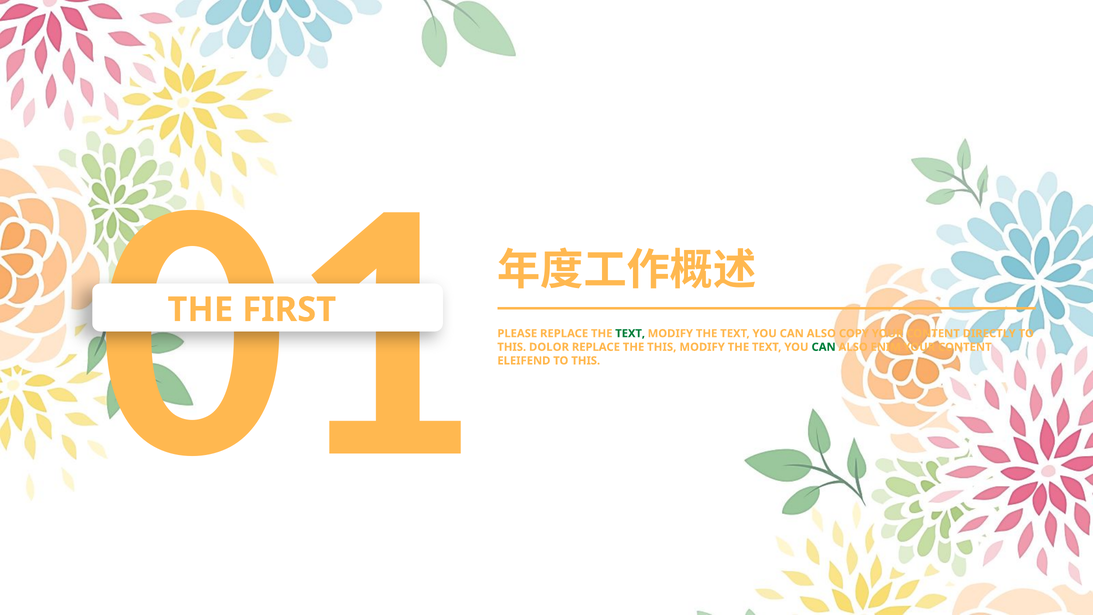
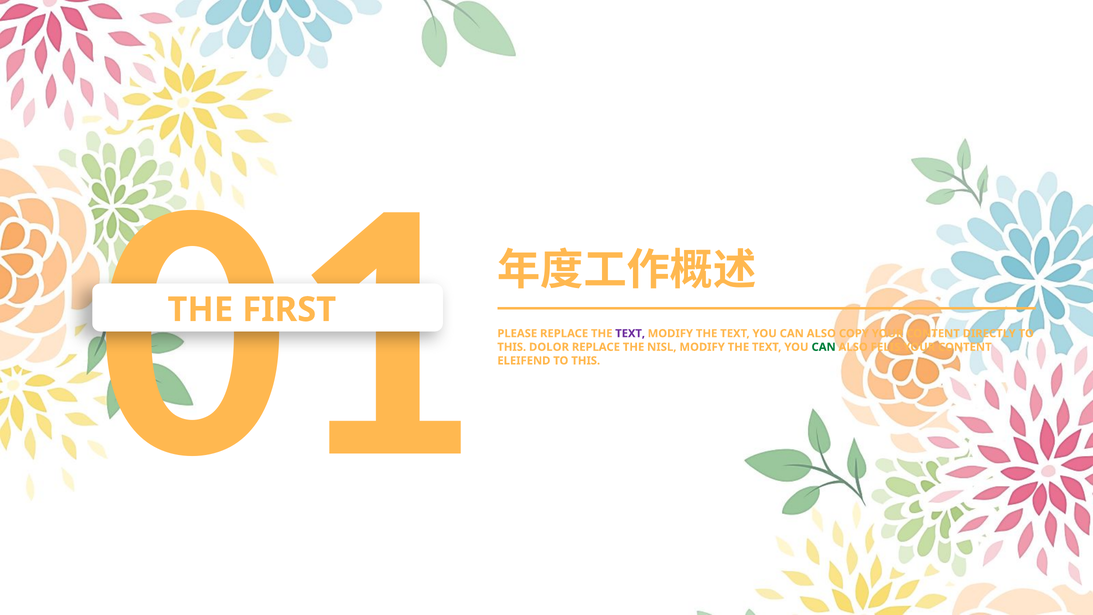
TEXT at (630, 333) colour: green -> purple
THE THIS: THIS -> NISL
ENIM: ENIM -> FELIS
